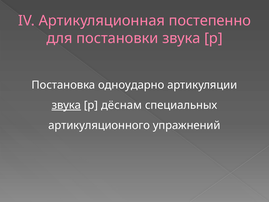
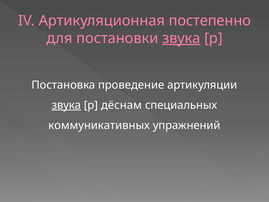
звука at (181, 38) underline: none -> present
одноударно: одноударно -> проведение
артикуляционного: артикуляционного -> коммуникативных
